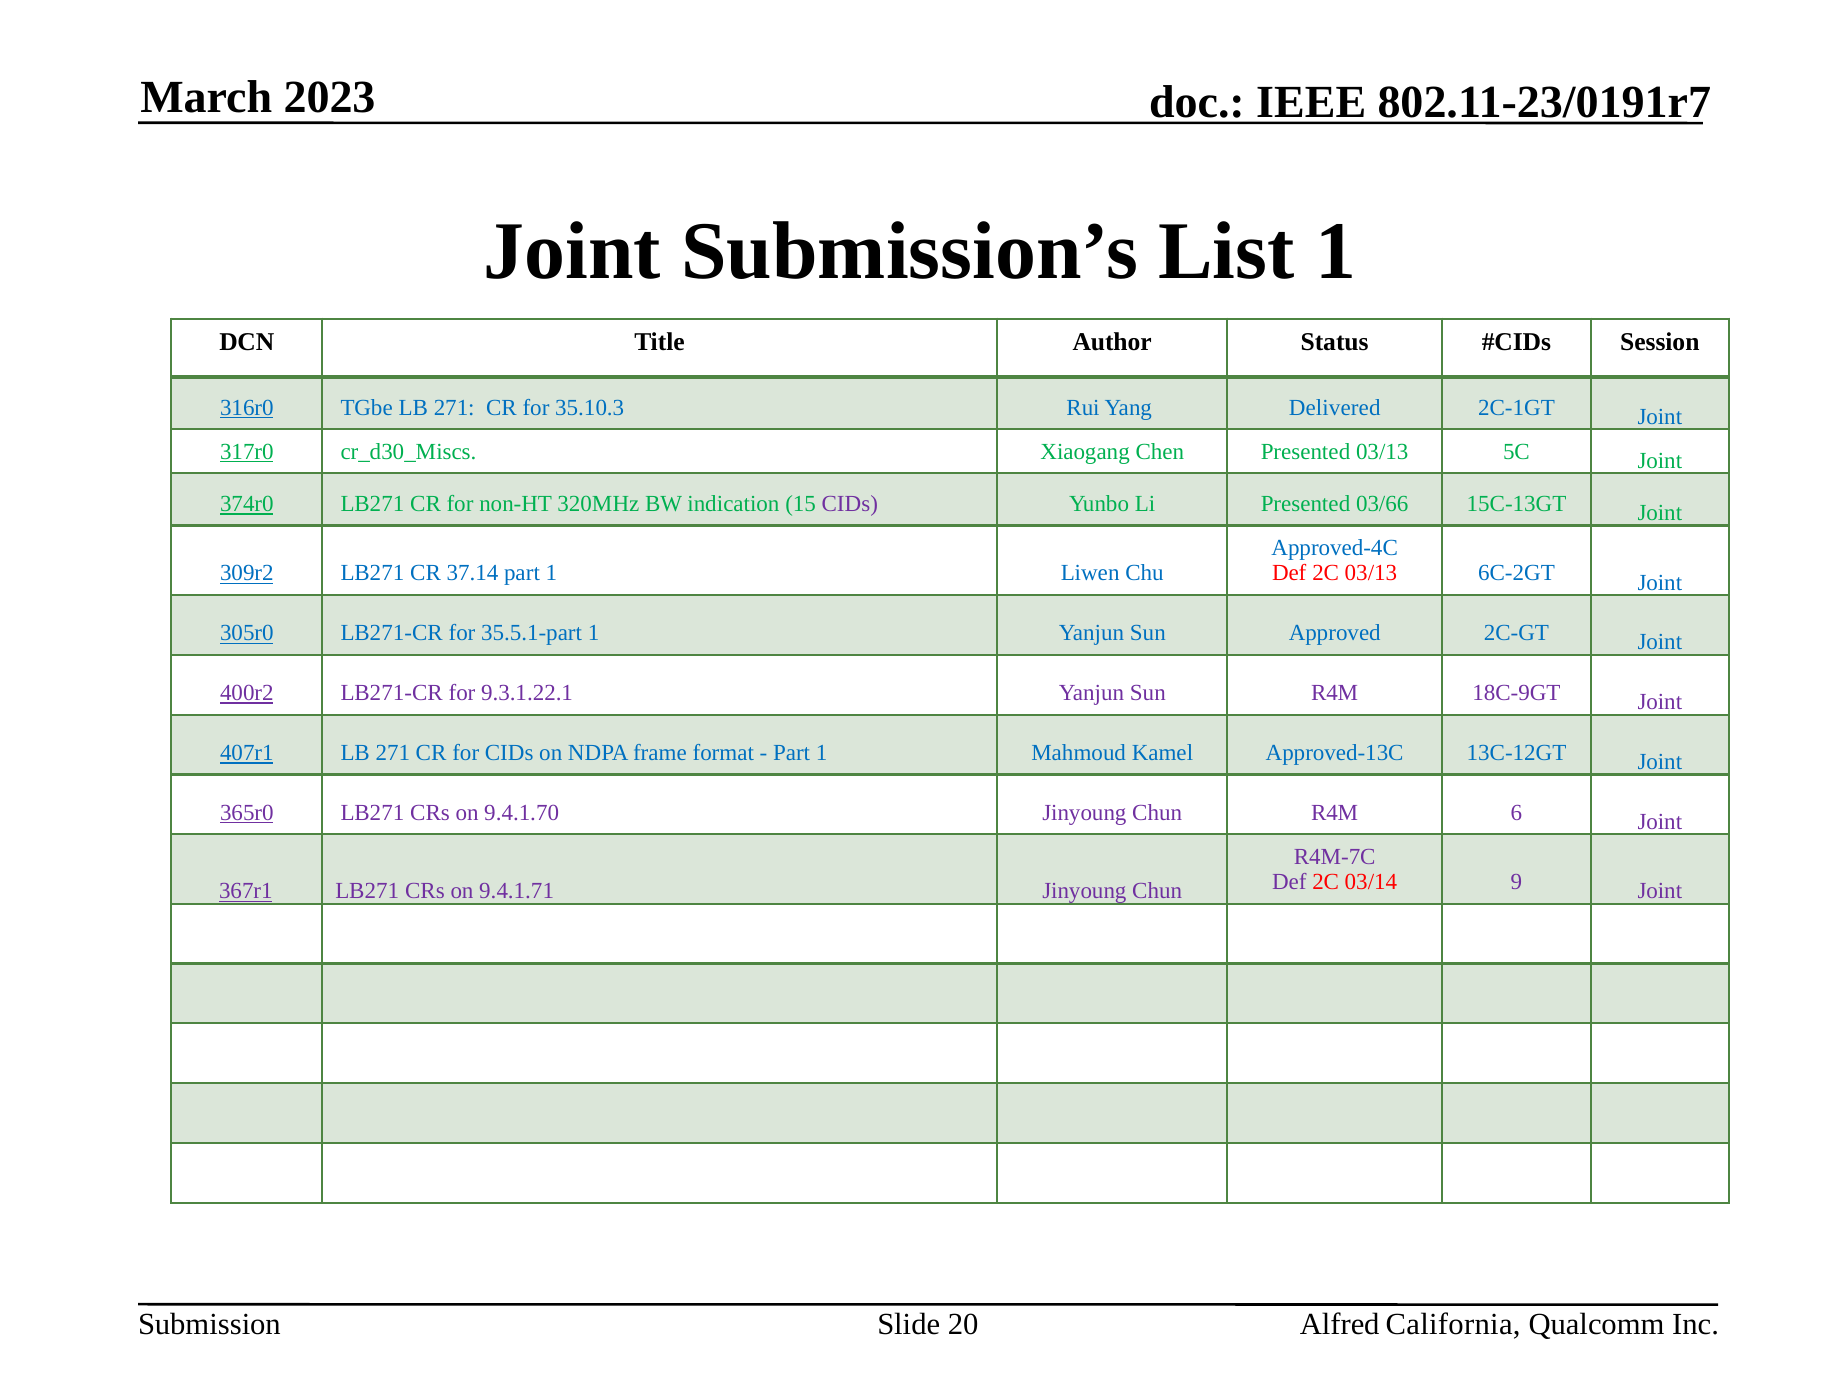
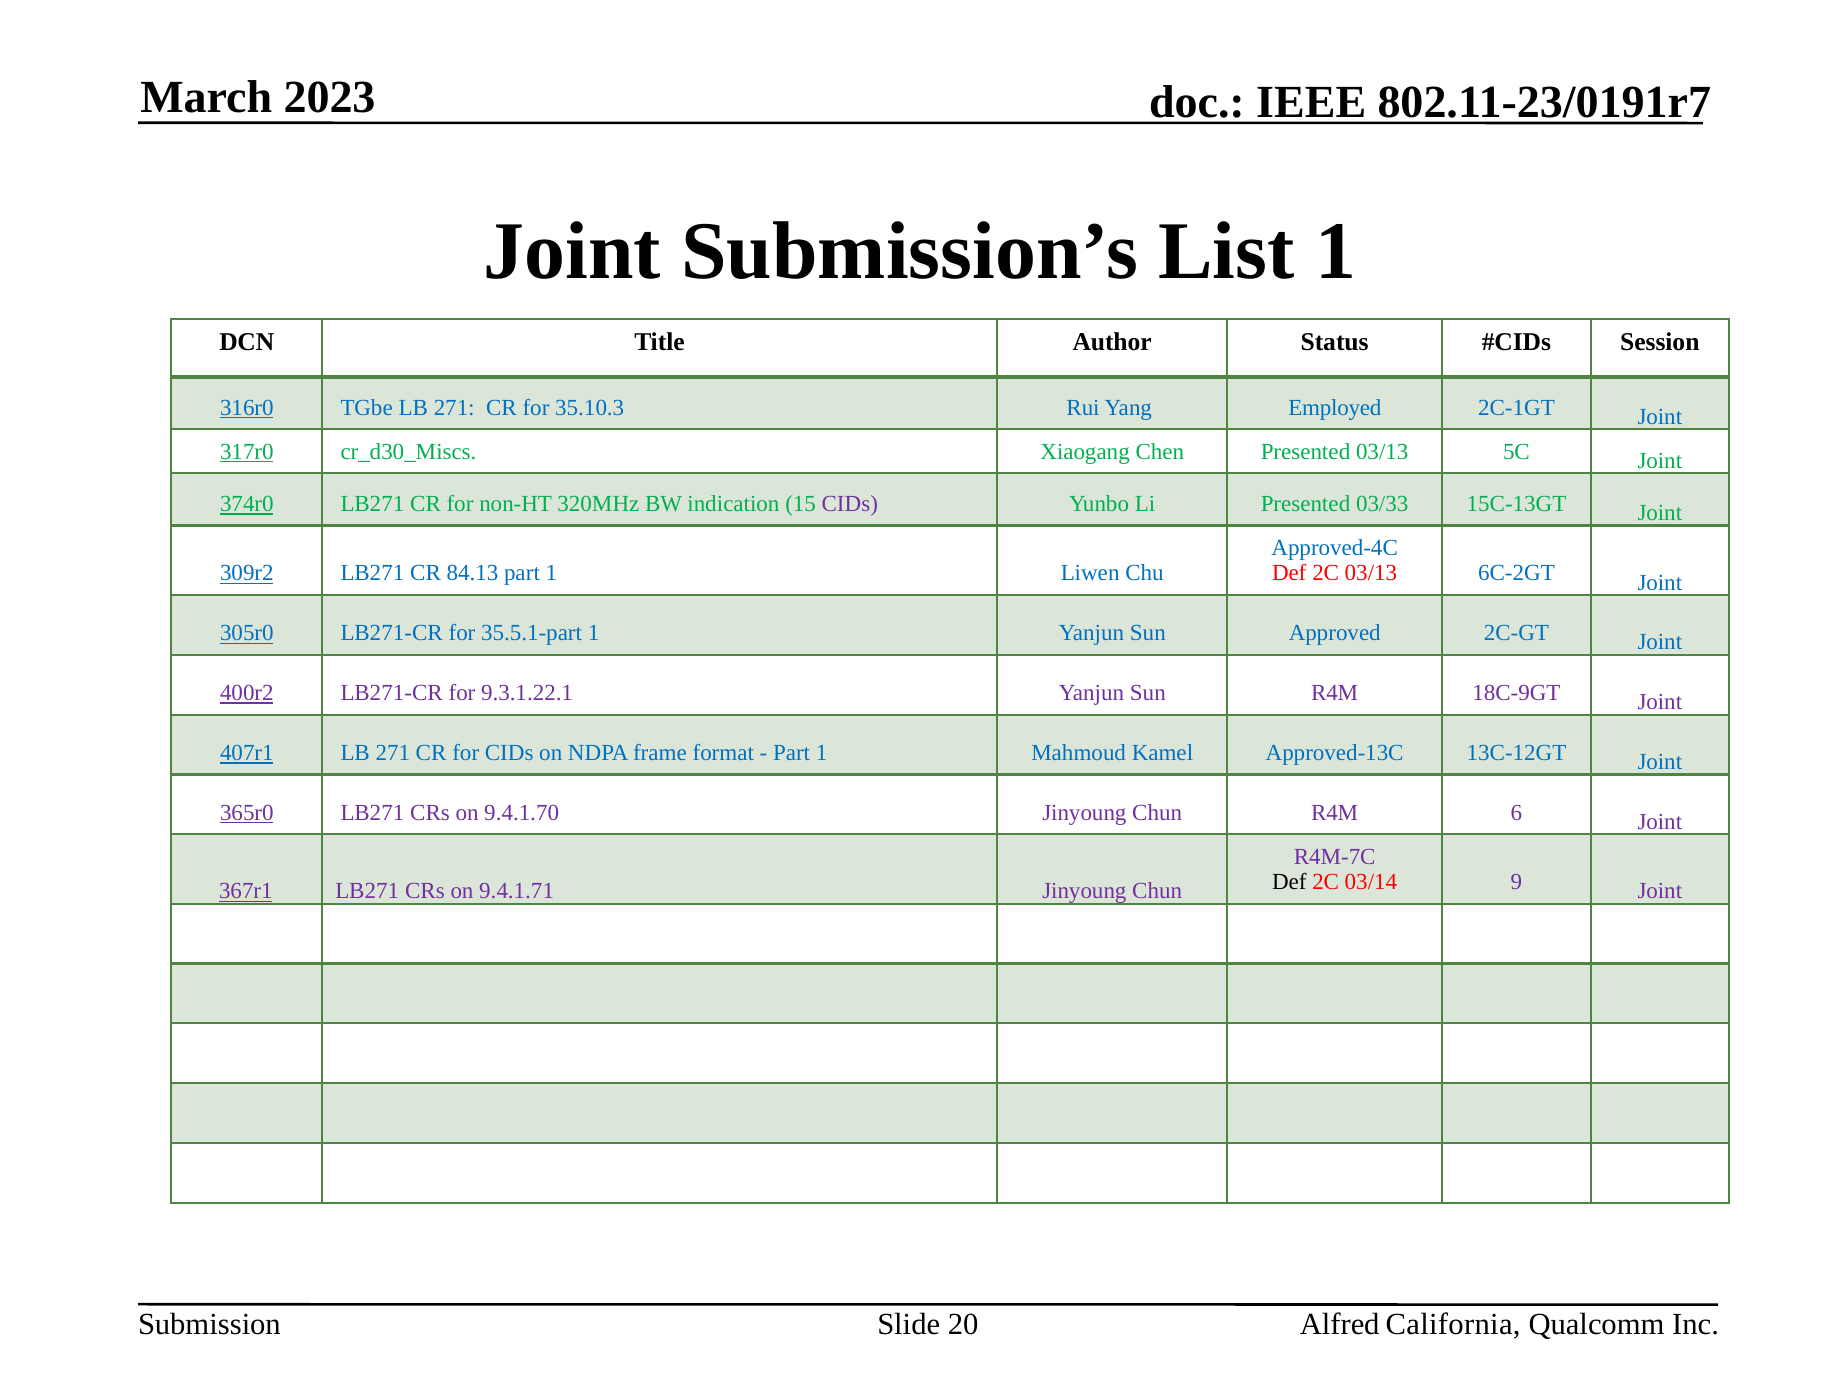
Delivered: Delivered -> Employed
03/66: 03/66 -> 03/33
37.14: 37.14 -> 84.13
Def at (1289, 882) colour: purple -> black
